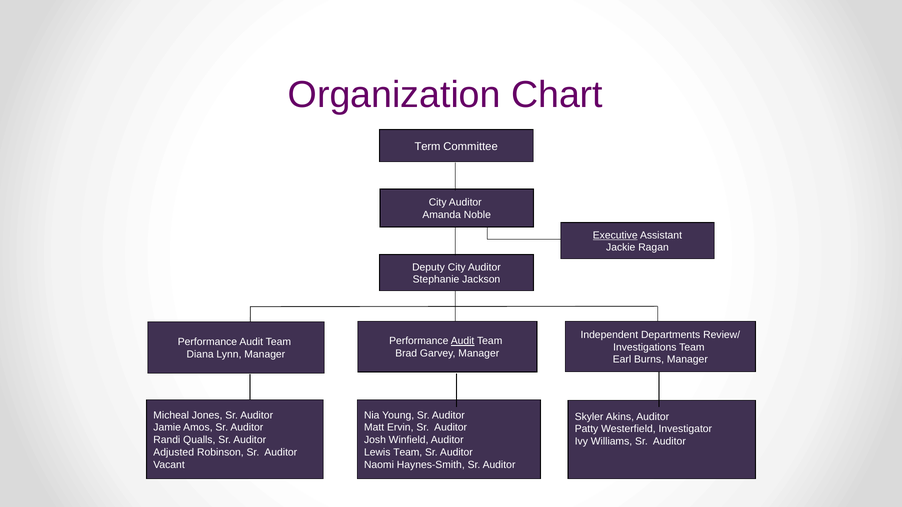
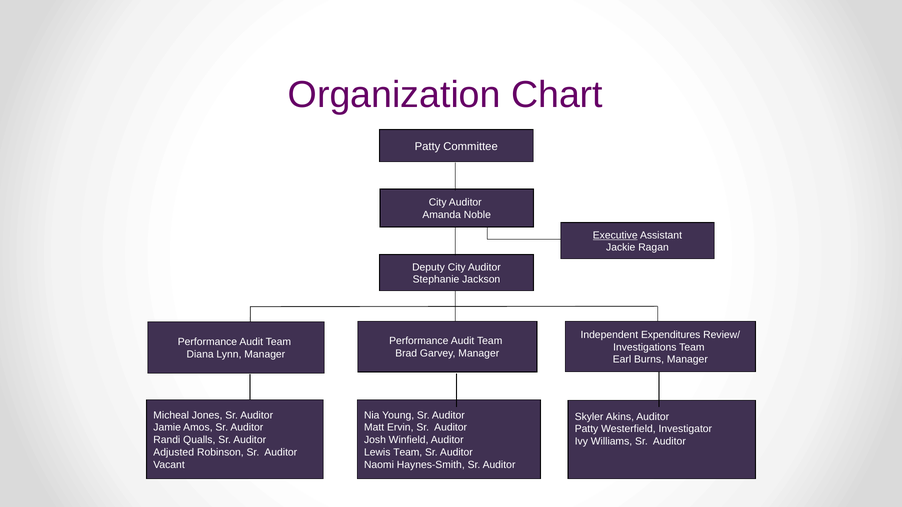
Term at (428, 147): Term -> Patty
Departments: Departments -> Expenditures
Audit at (463, 341) underline: present -> none
